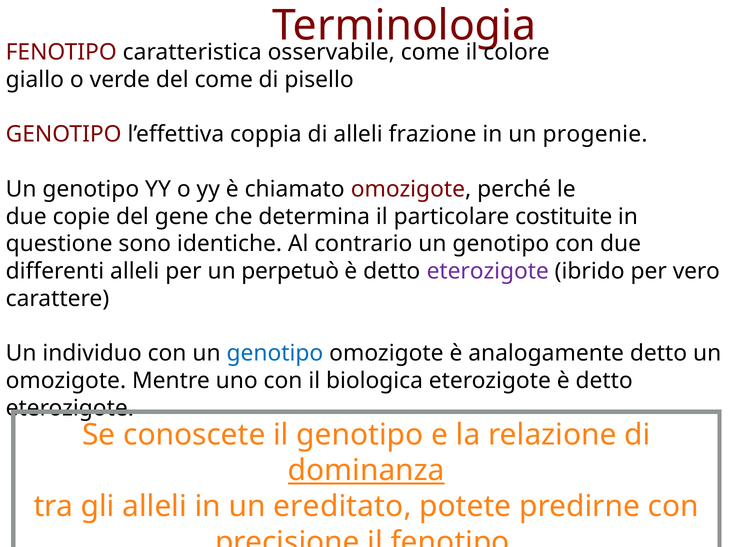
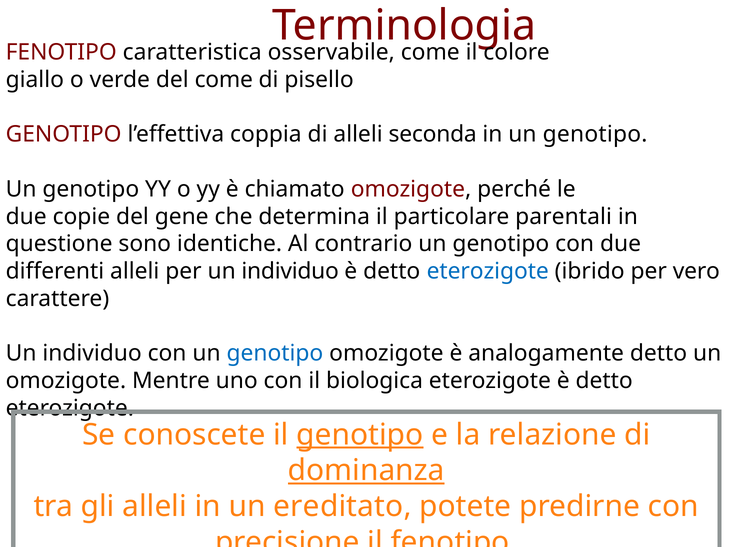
frazione: frazione -> seconda
in un progenie: progenie -> genotipo
costituite: costituite -> parentali
per un perpetuò: perpetuò -> individuo
eterozigote at (488, 272) colour: purple -> blue
genotipo at (360, 435) underline: none -> present
